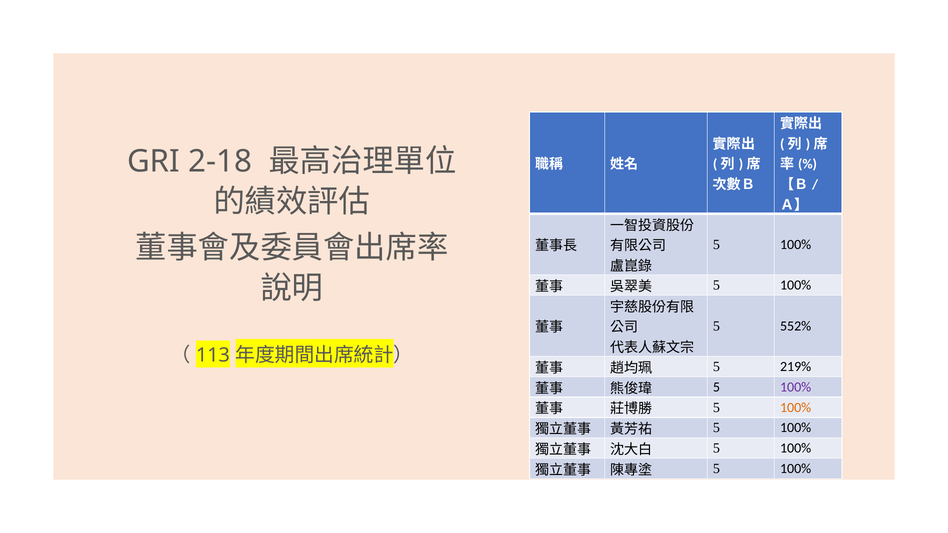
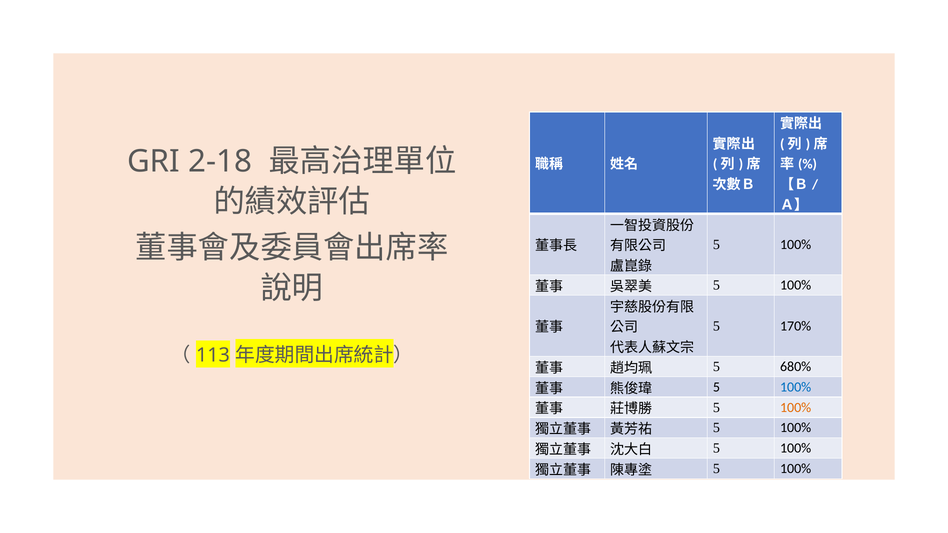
552%: 552% -> 170%
219%: 219% -> 680%
100% at (796, 387) colour: purple -> blue
